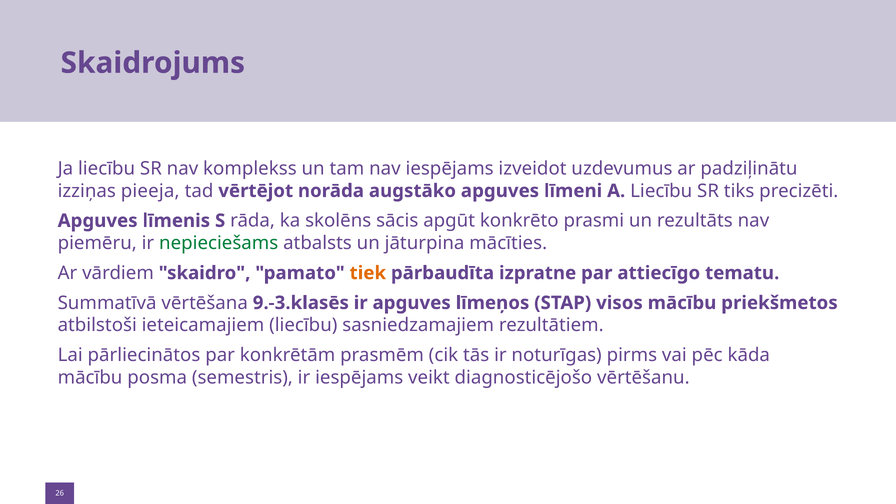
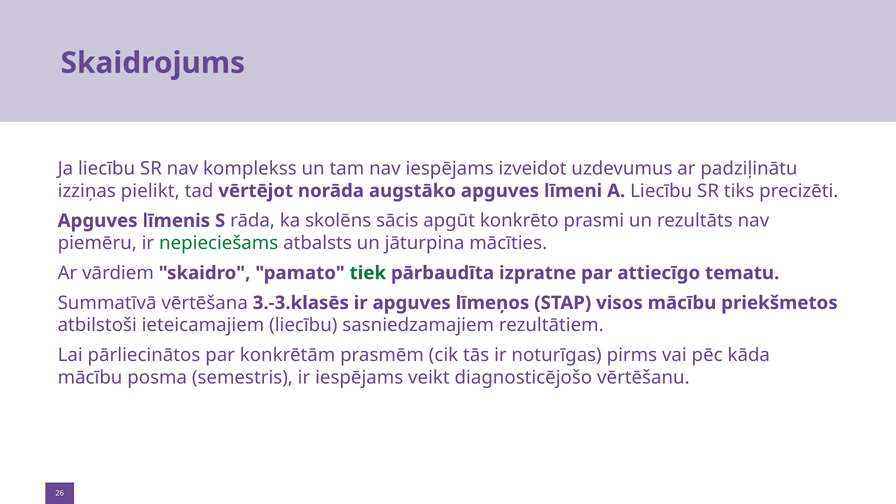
pieeja: pieeja -> pielikt
tiek colour: orange -> green
9.-3.klasēs: 9.-3.klasēs -> 3.-3.klasēs
